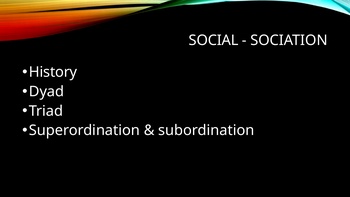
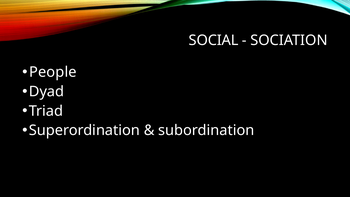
History: History -> People
